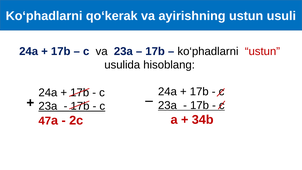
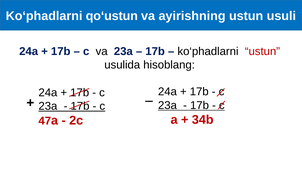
qo‘kerak: qo‘kerak -> qo‘ustun
